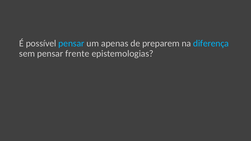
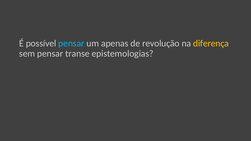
preparem: preparem -> revolução
diferença colour: light blue -> yellow
frente: frente -> transe
